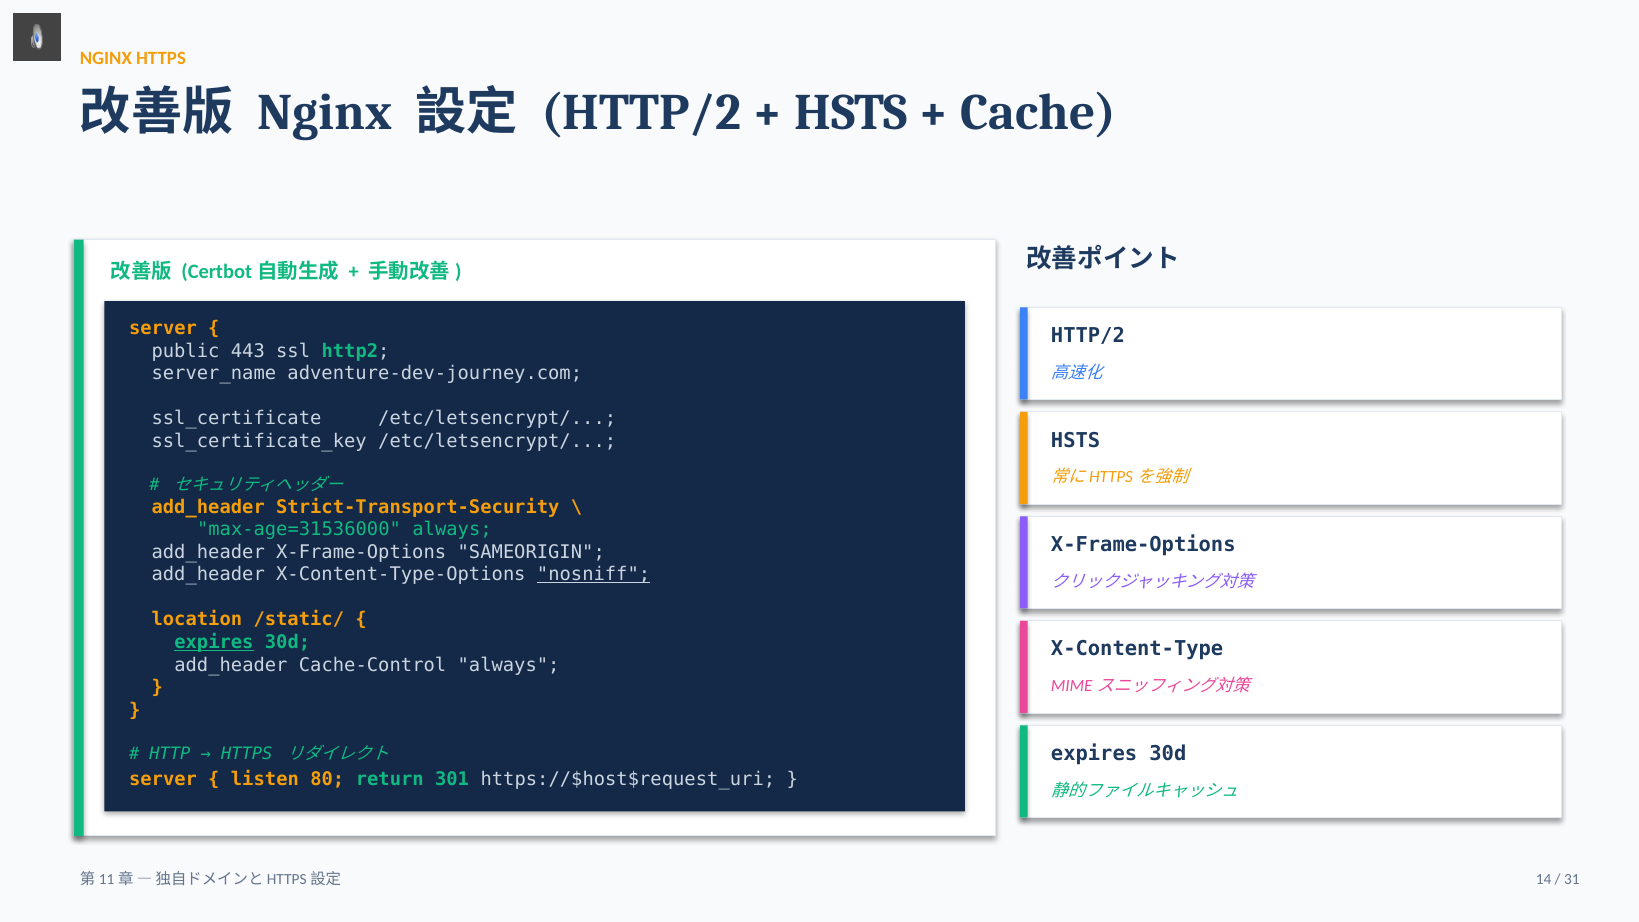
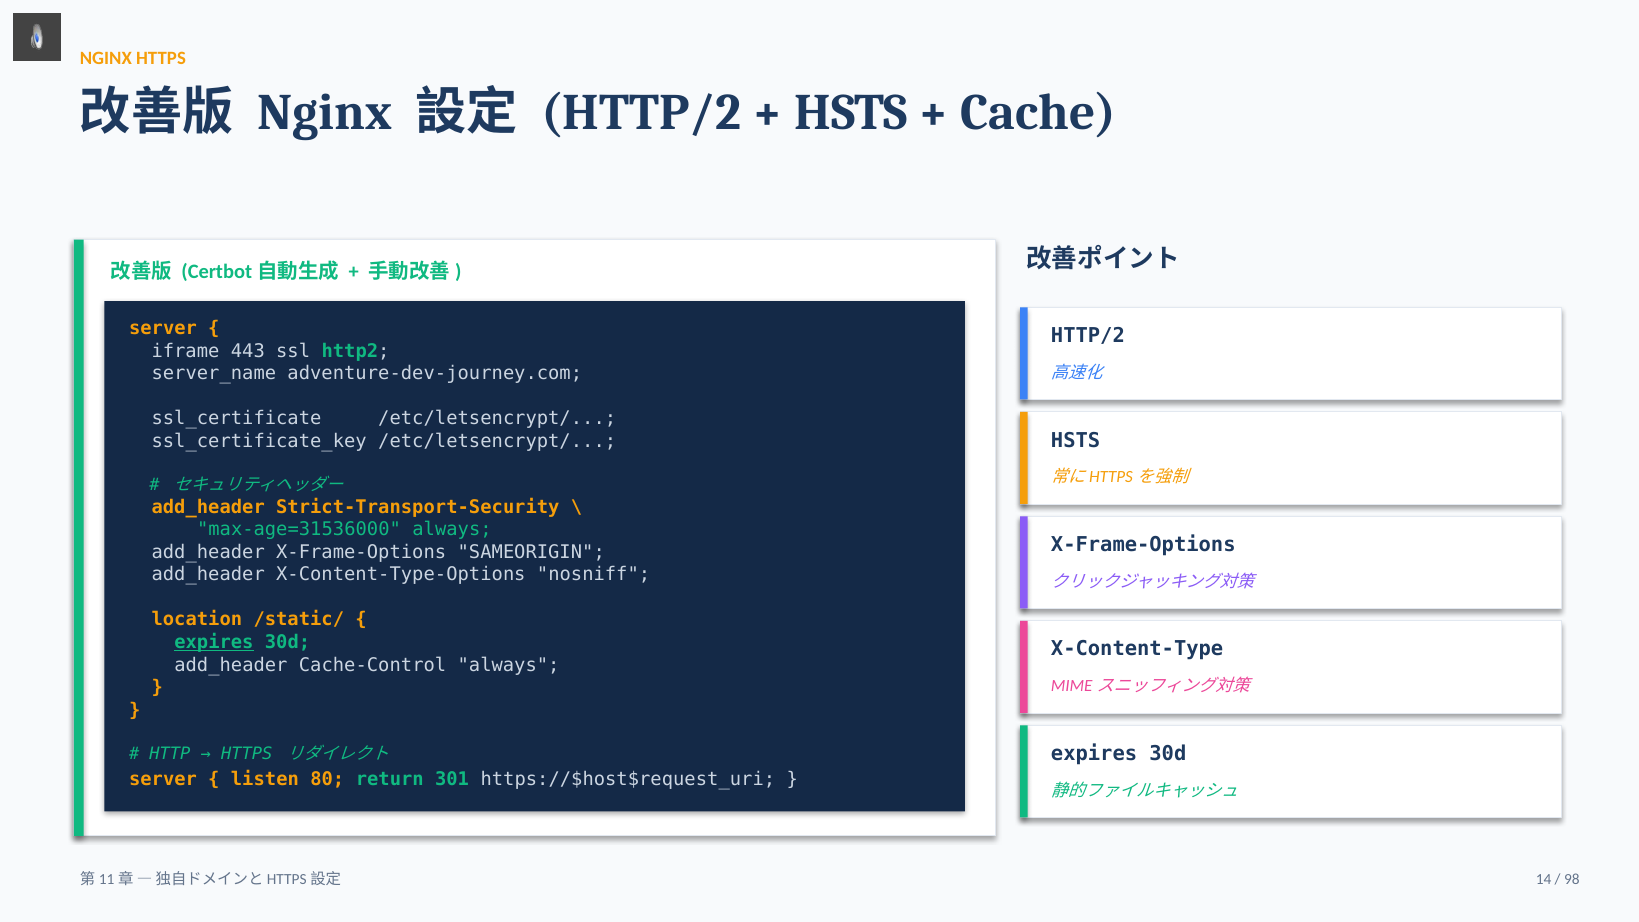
public: public -> iframe
nosniff underline: present -> none
31: 31 -> 98
